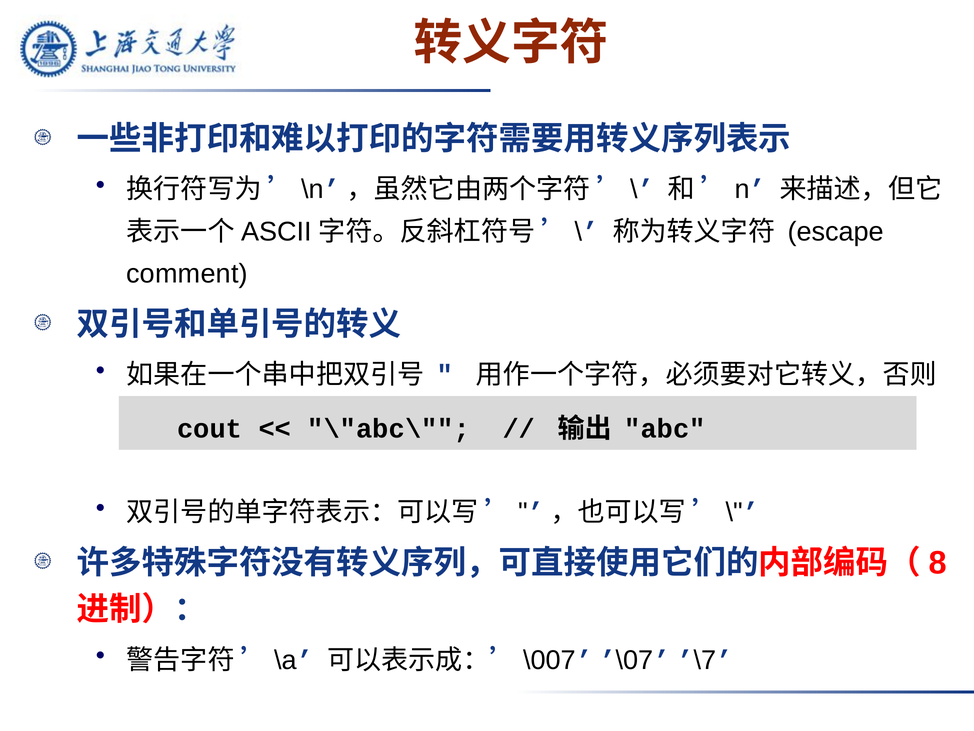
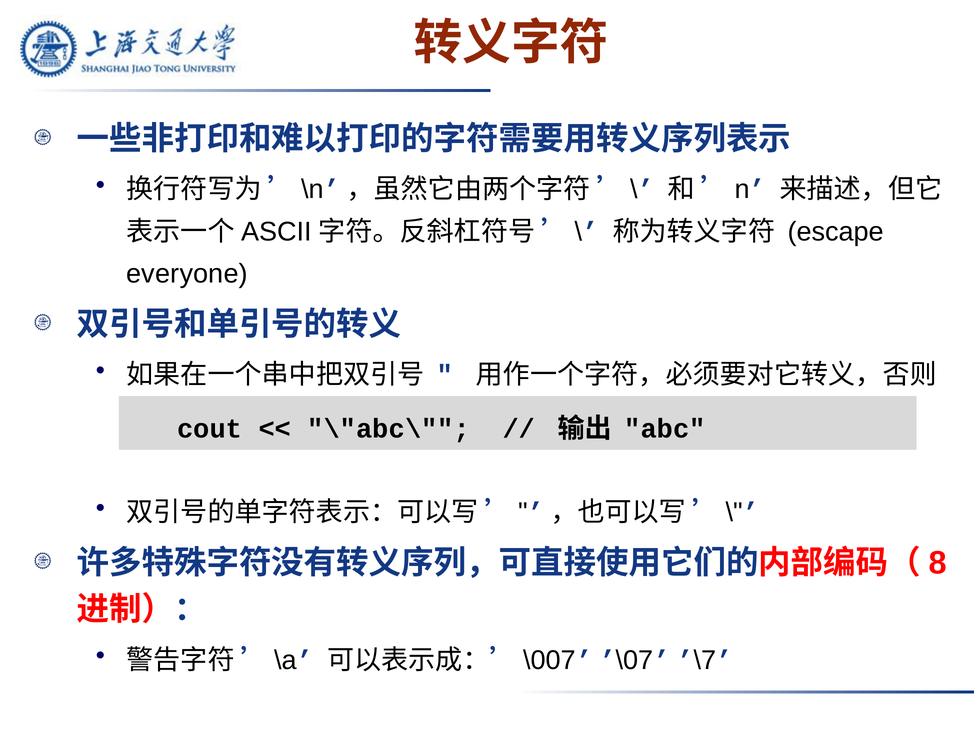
comment: comment -> everyone
